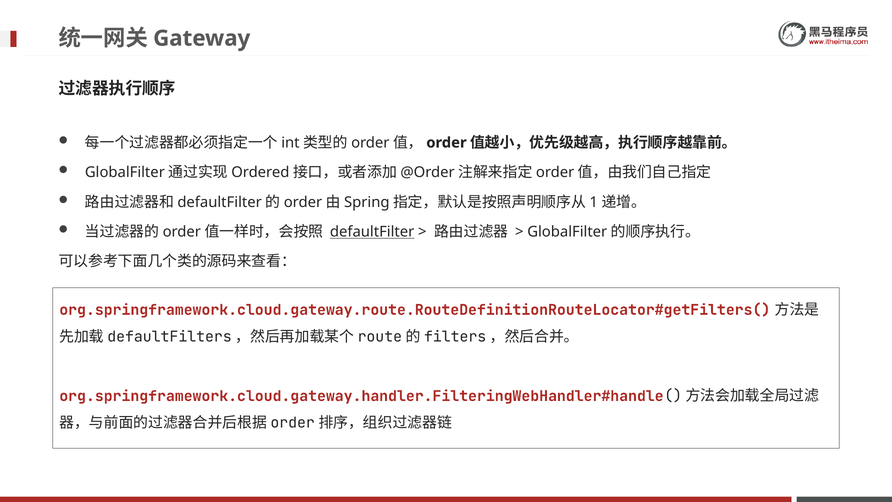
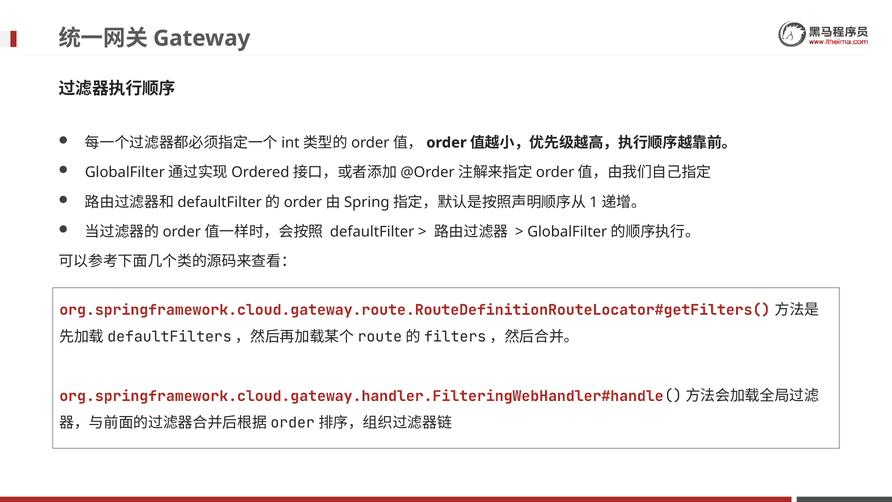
defaultFilter underline: present -> none
